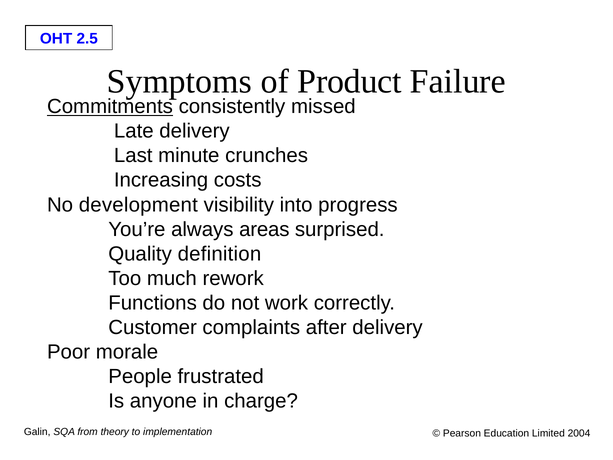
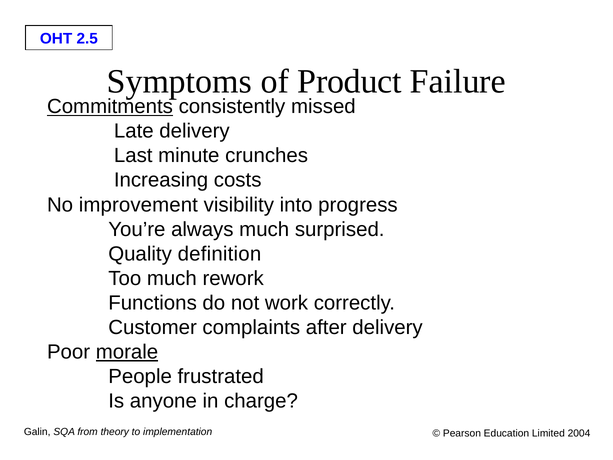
development: development -> improvement
always areas: areas -> much
morale underline: none -> present
